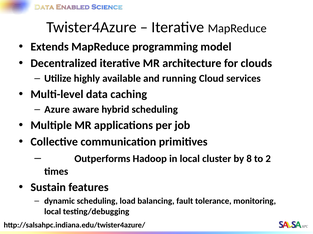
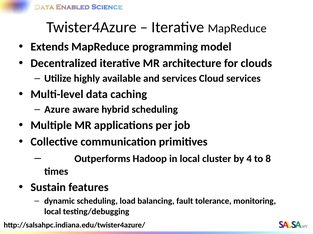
and running: running -> services
8: 8 -> 4
2: 2 -> 8
